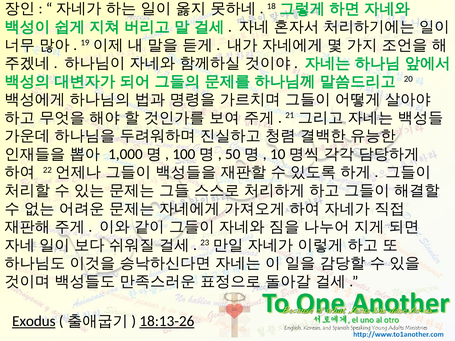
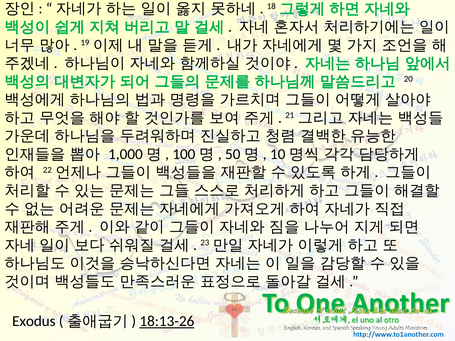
Exodus underline: present -> none
